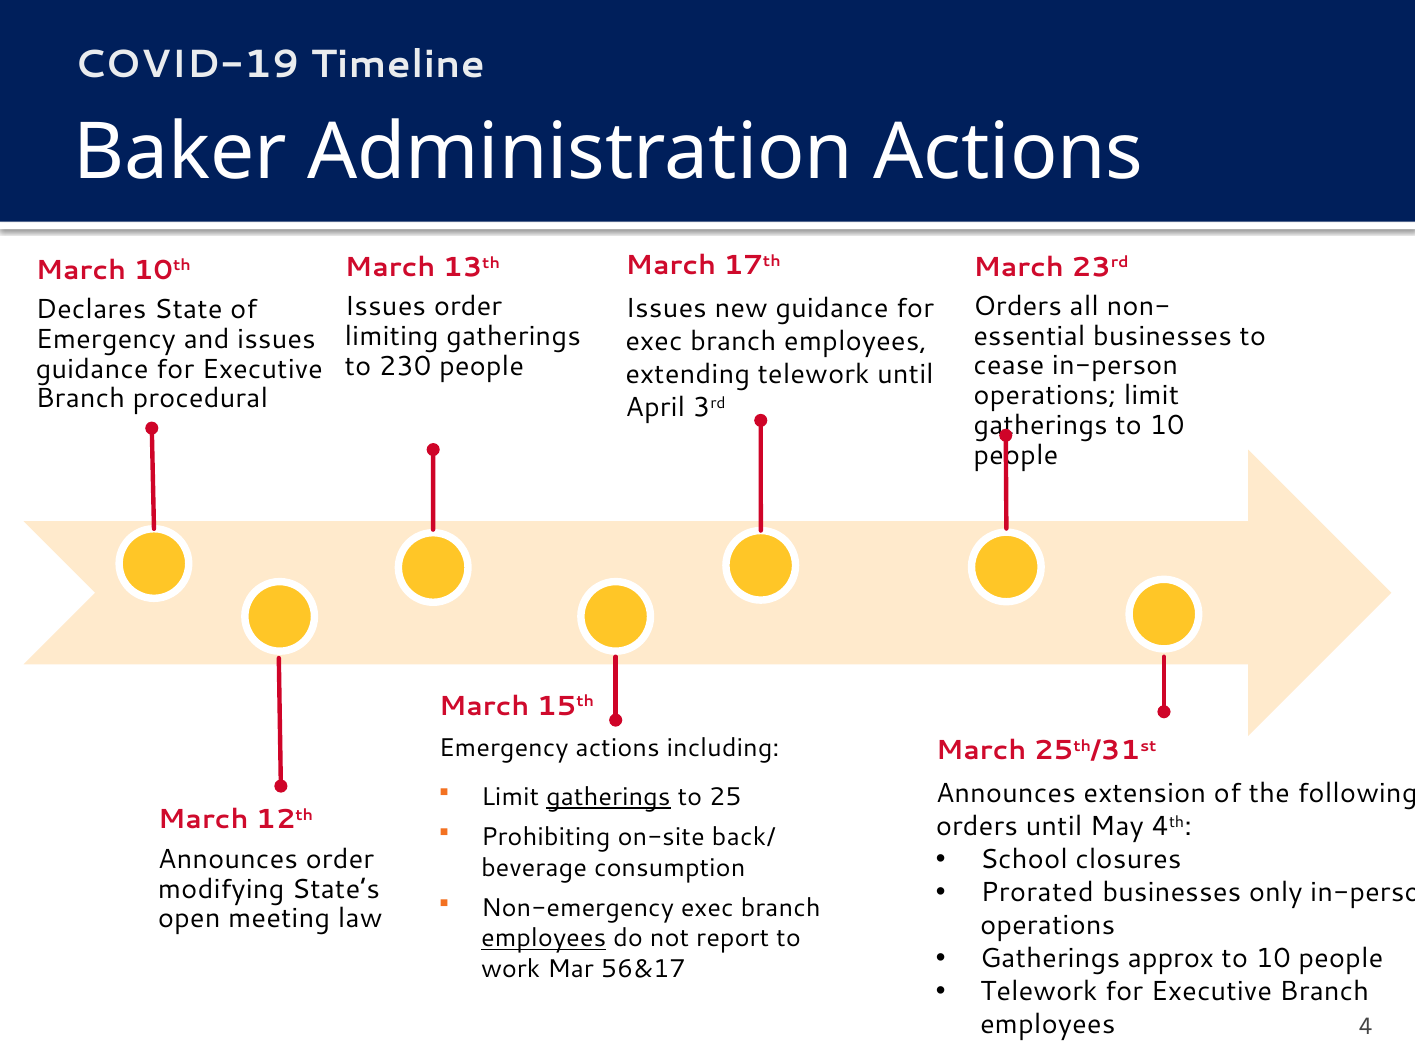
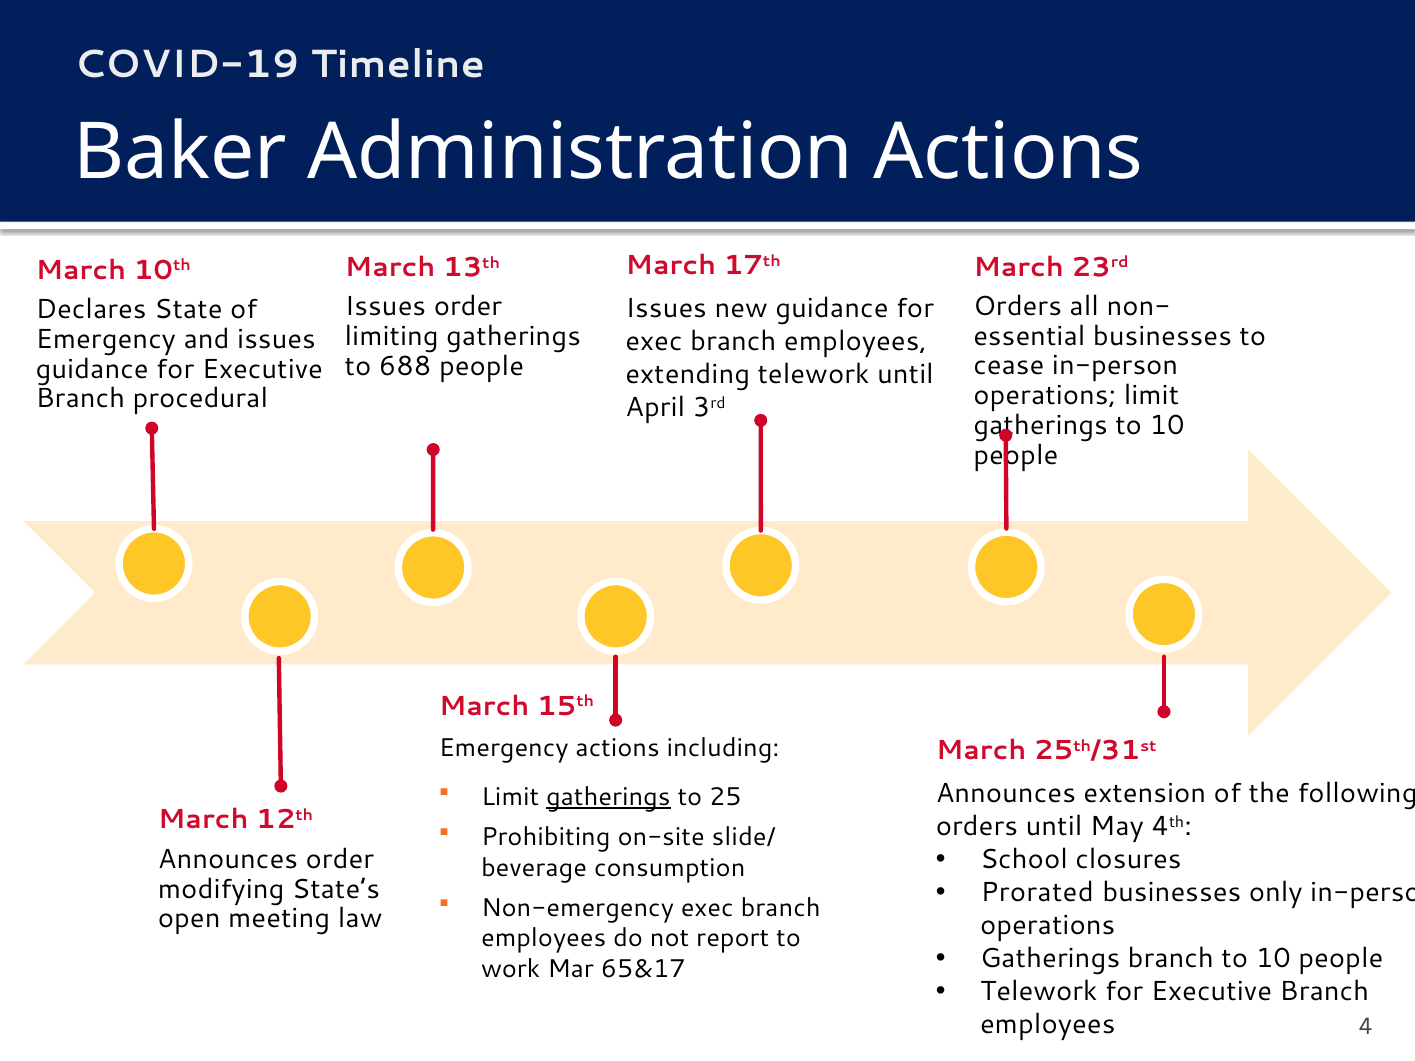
230: 230 -> 688
back/: back/ -> slide/
employees at (544, 939) underline: present -> none
Gatherings approx: approx -> branch
56&17: 56&17 -> 65&17
